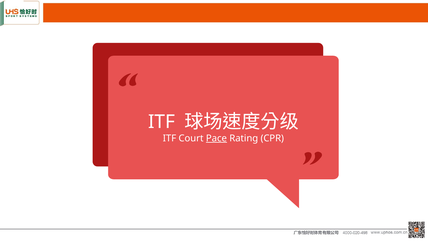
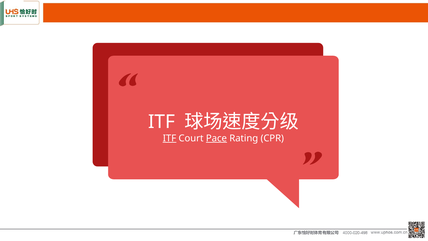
ITF at (169, 138) underline: none -> present
